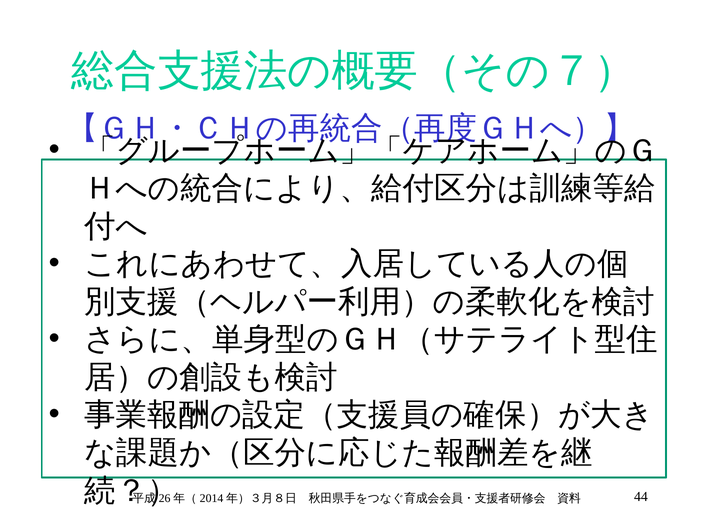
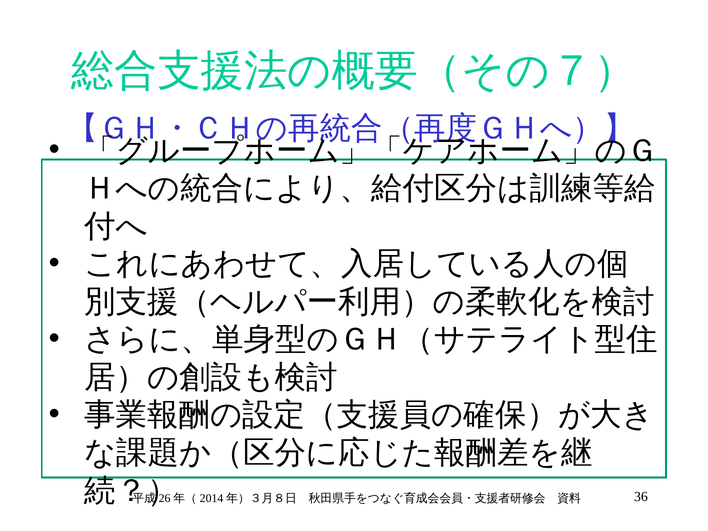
44: 44 -> 36
